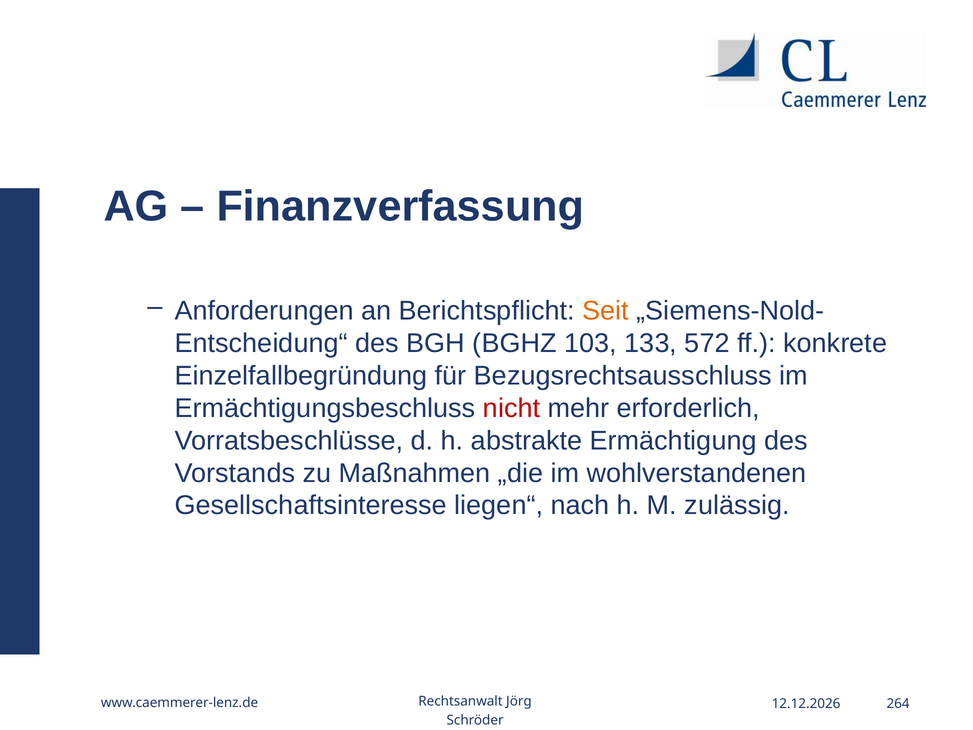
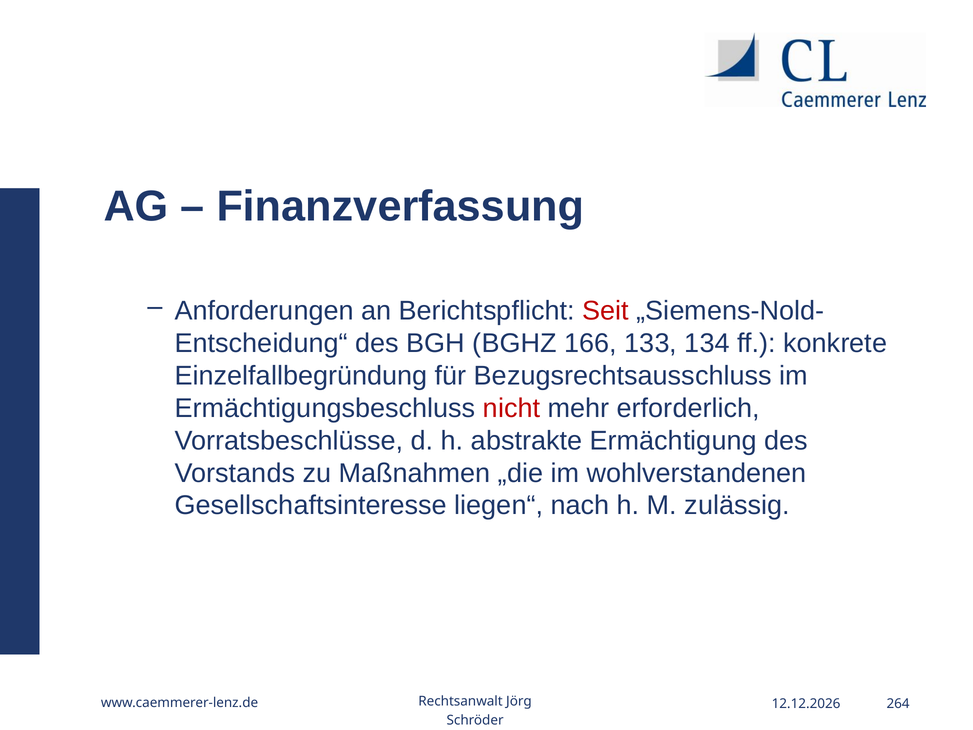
Seit colour: orange -> red
103: 103 -> 166
572: 572 -> 134
